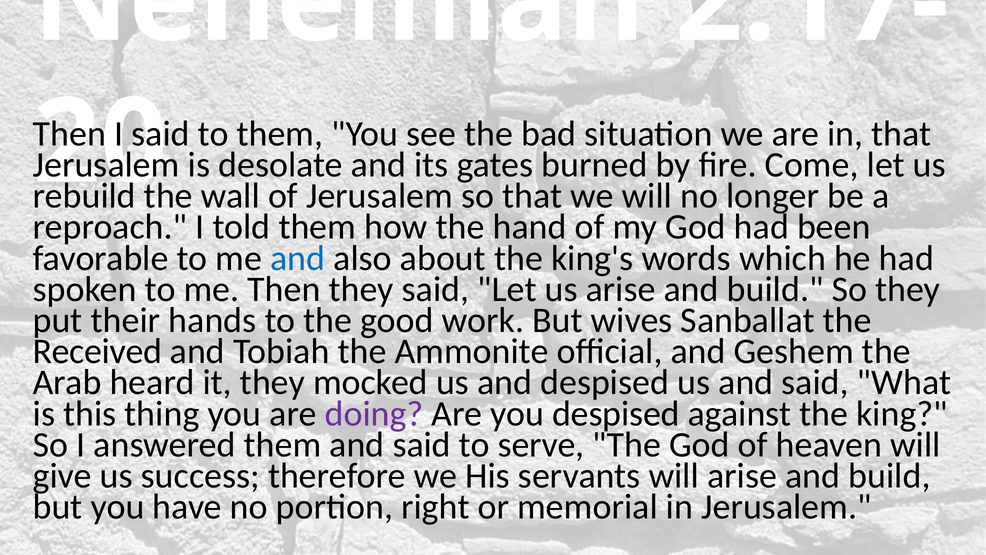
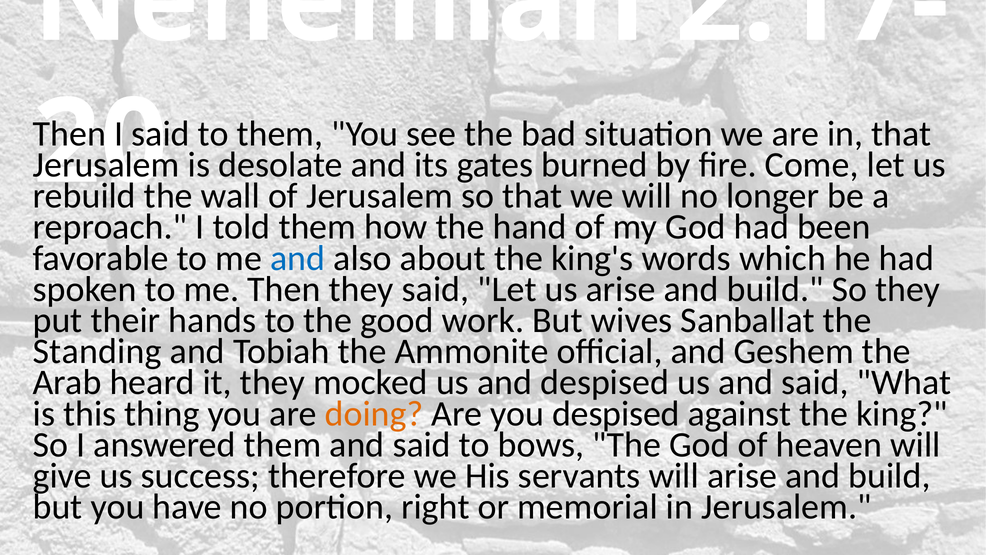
Received: Received -> Standing
doing colour: purple -> orange
serve: serve -> bows
